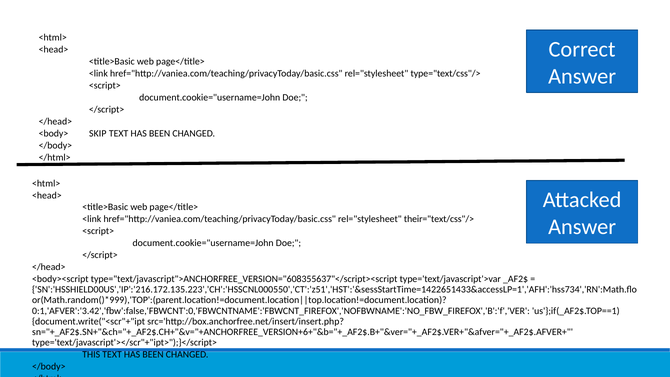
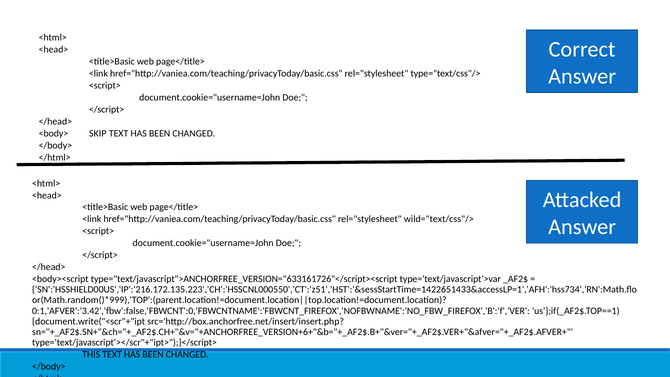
their="text/css"/>: their="text/css"/> -> wild="text/css"/>
type="text/javascript">ANCHORFREE_VERSION="608355637"</script><script: type="text/javascript">ANCHORFREE_VERSION="608355637"</script><script -> type="text/javascript">ANCHORFREE_VERSION="633161726"</script><script
